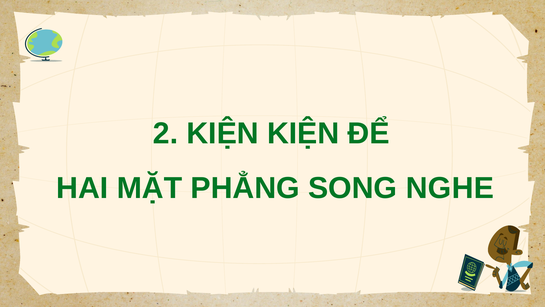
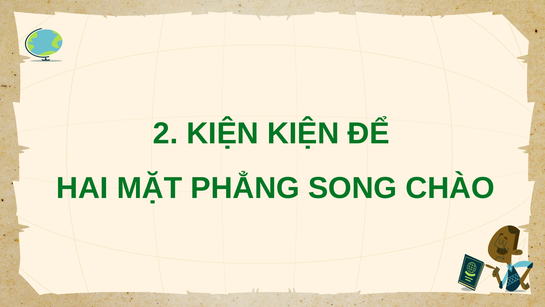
NGHE: NGHE -> CHÀO
